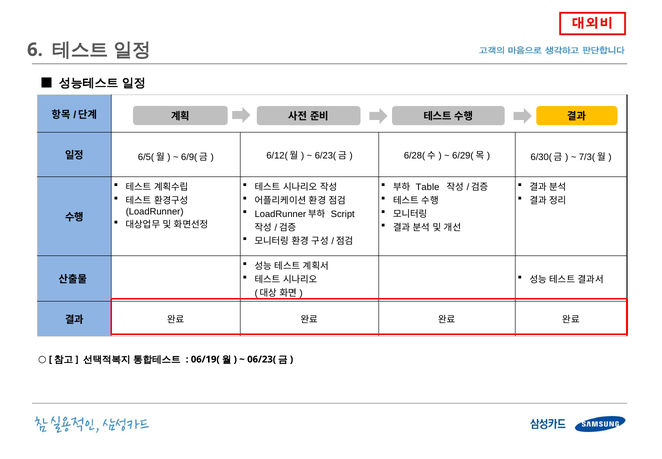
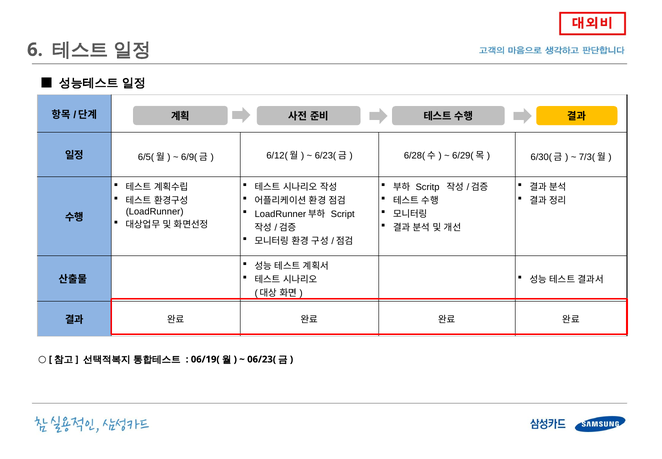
Table: Table -> Scritp
